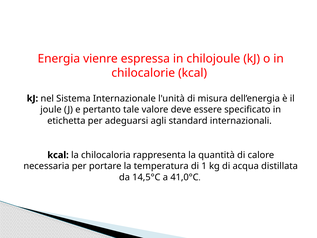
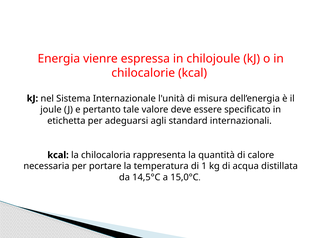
41,0°C: 41,0°C -> 15,0°C
